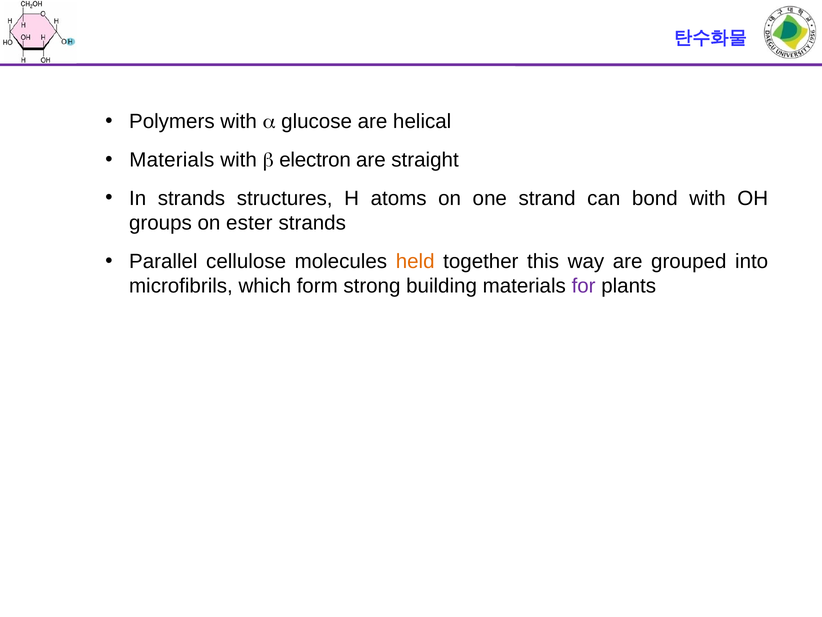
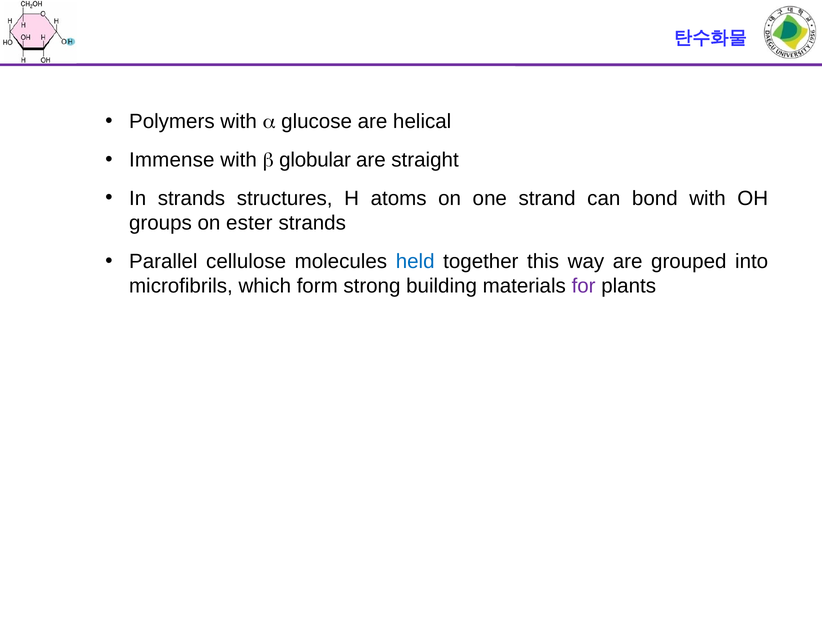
Materials at (172, 160): Materials -> Immense
electron: electron -> globular
held colour: orange -> blue
